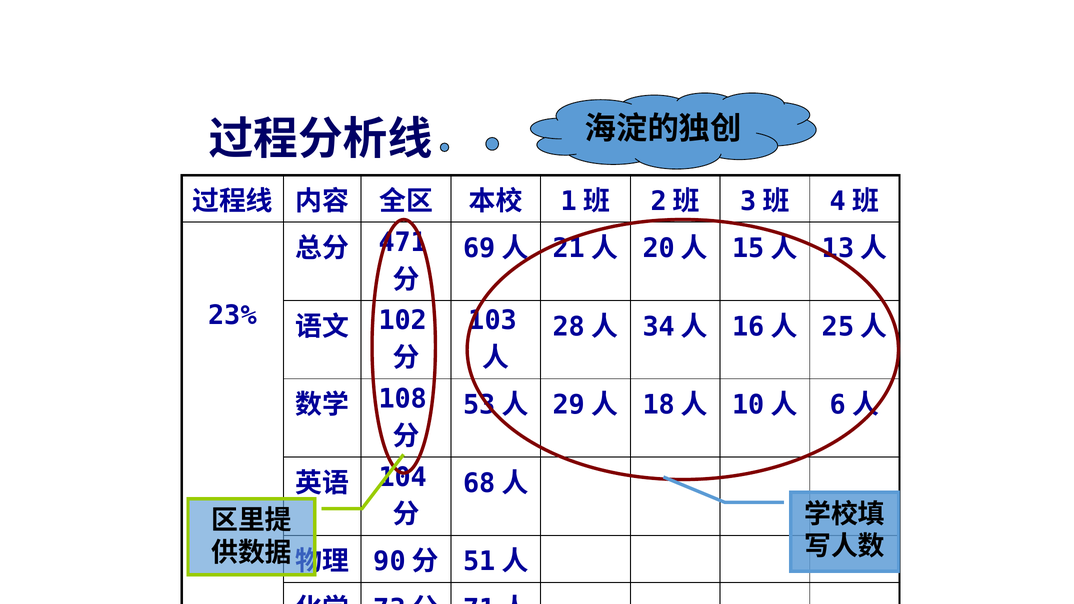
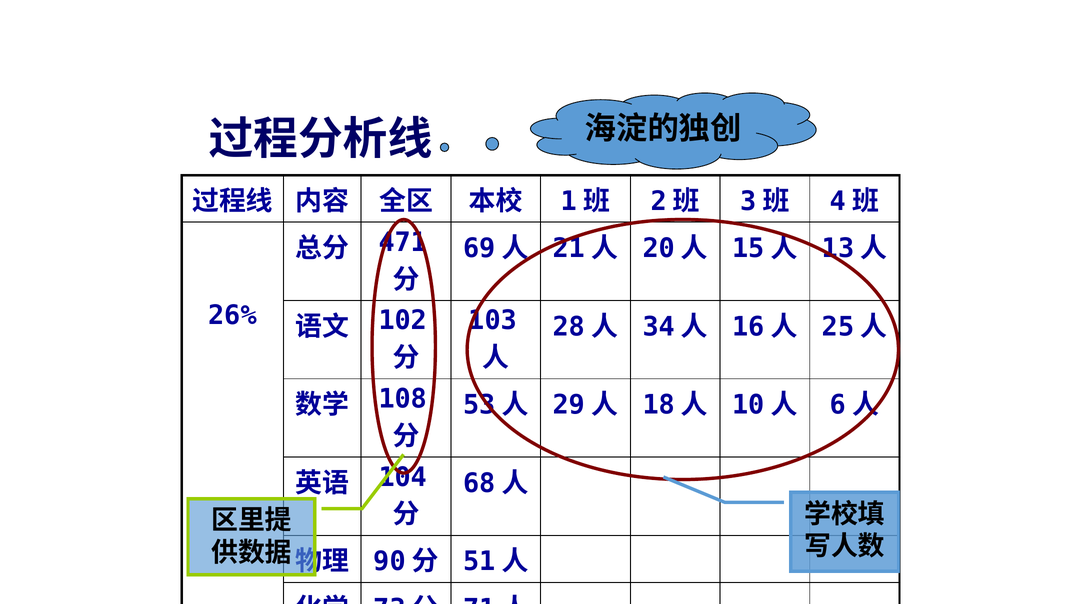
23%: 23% -> 26%
